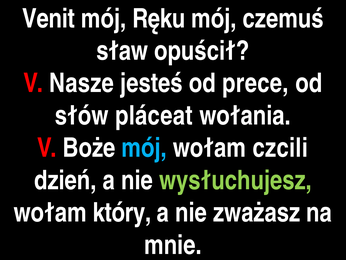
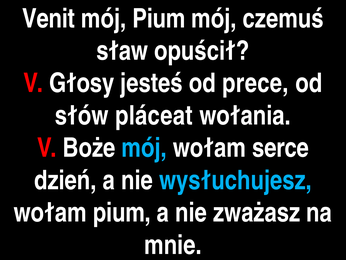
mój Ręku: Ręku -> Pium
Nasze: Nasze -> Głosy
czcili: czcili -> serce
wysłuchujesz colour: light green -> light blue
wołam który: który -> pium
